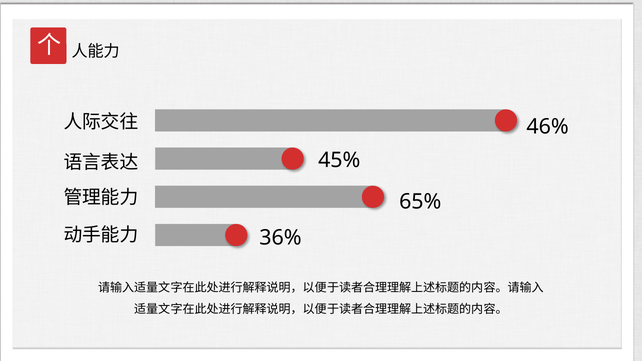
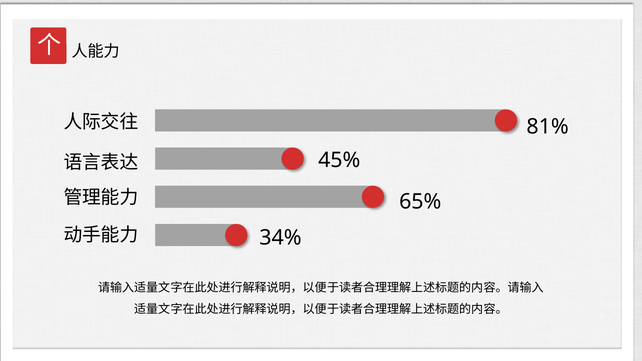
46%: 46% -> 81%
36%: 36% -> 34%
